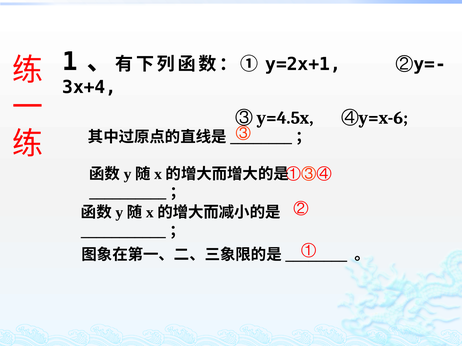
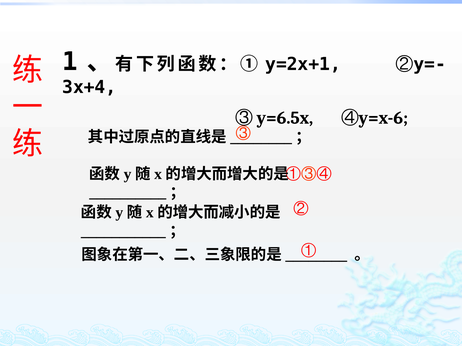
y=4.5x: y=4.5x -> y=6.5x
